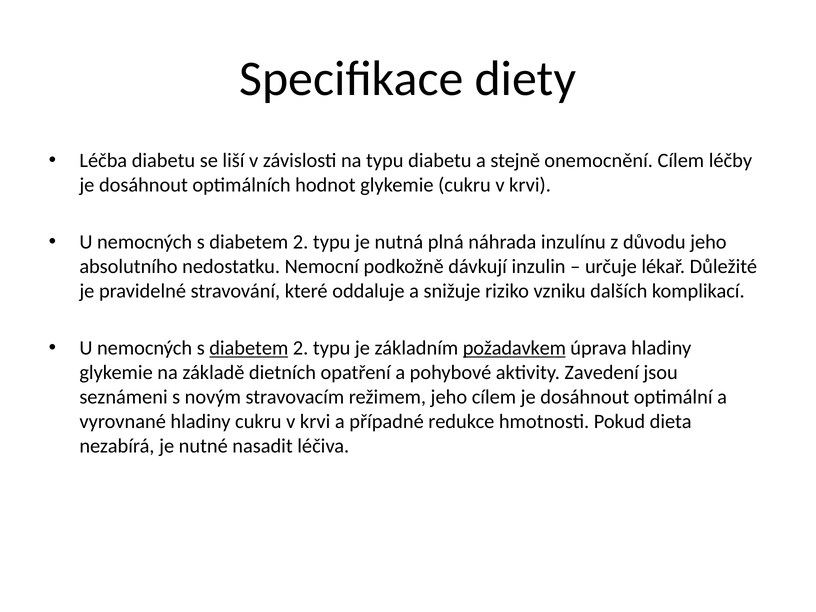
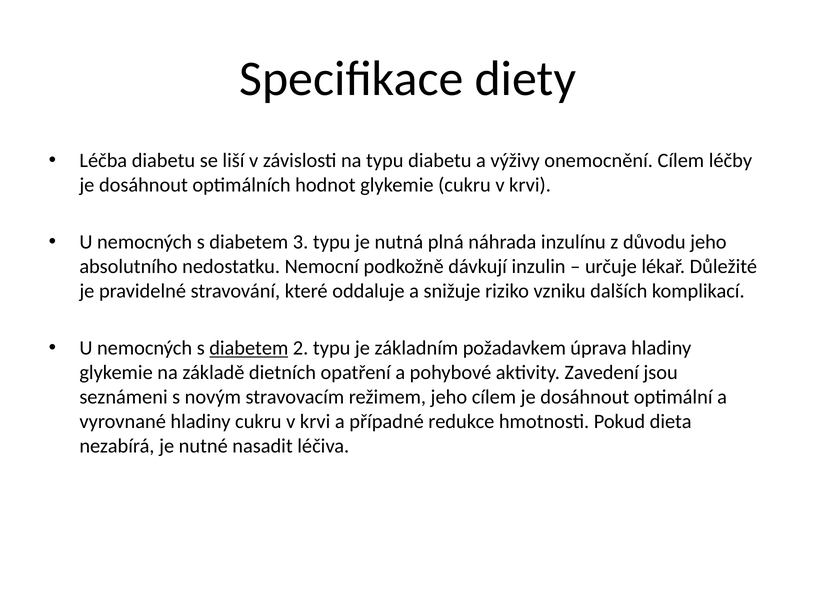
stejně: stejně -> výživy
2 at (301, 242): 2 -> 3
požadavkem underline: present -> none
